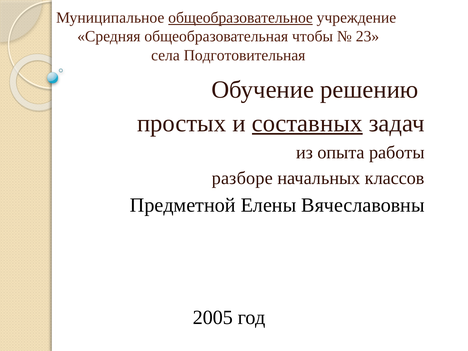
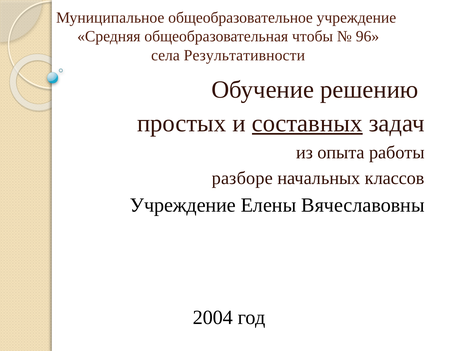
общеобразовательное underline: present -> none
23: 23 -> 96
Подготовительная: Подготовительная -> Результативности
Предметной at (183, 205): Предметной -> Учреждение
2005: 2005 -> 2004
